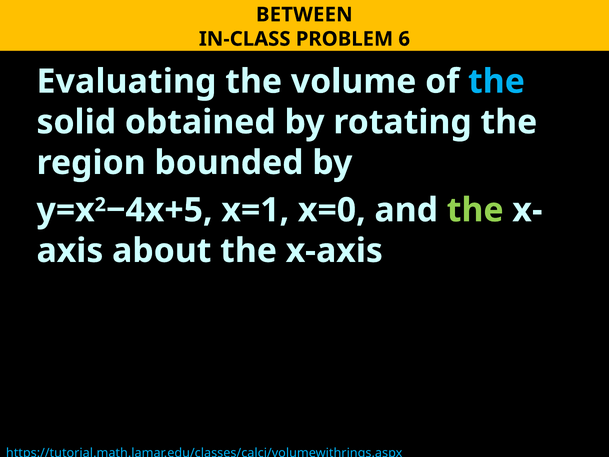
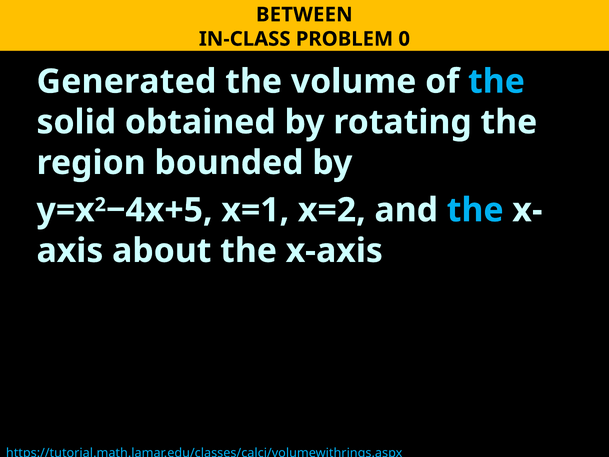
6: 6 -> 0
Evaluating: Evaluating -> Generated
x=0: x=0 -> x=2
the at (475, 210) colour: light green -> light blue
